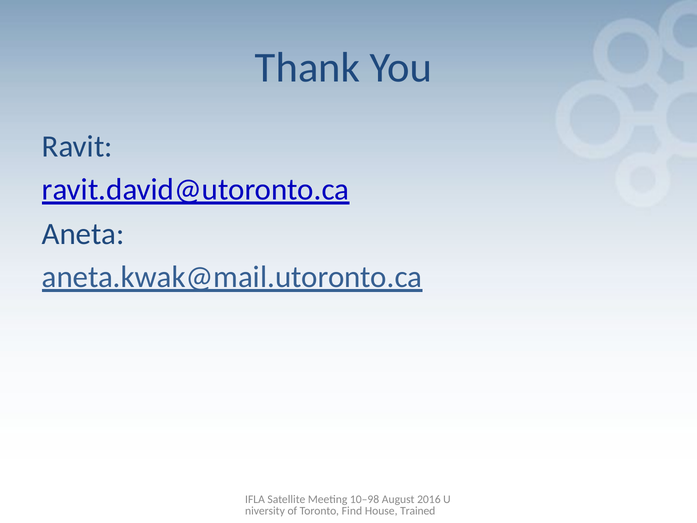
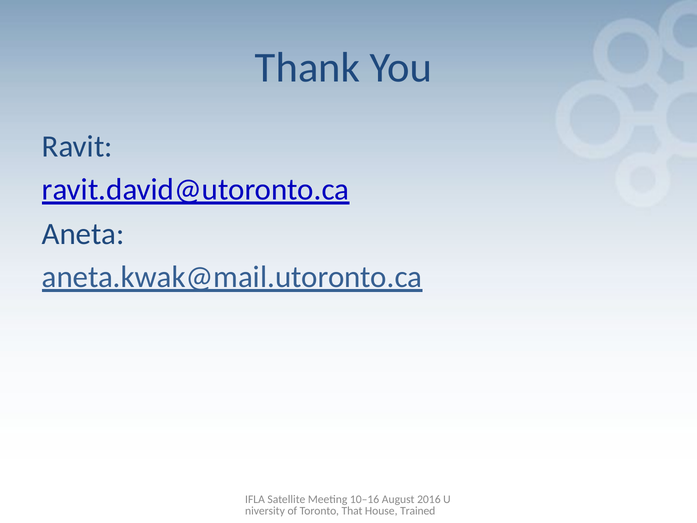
10–98: 10–98 -> 10–16
Find: Find -> That
